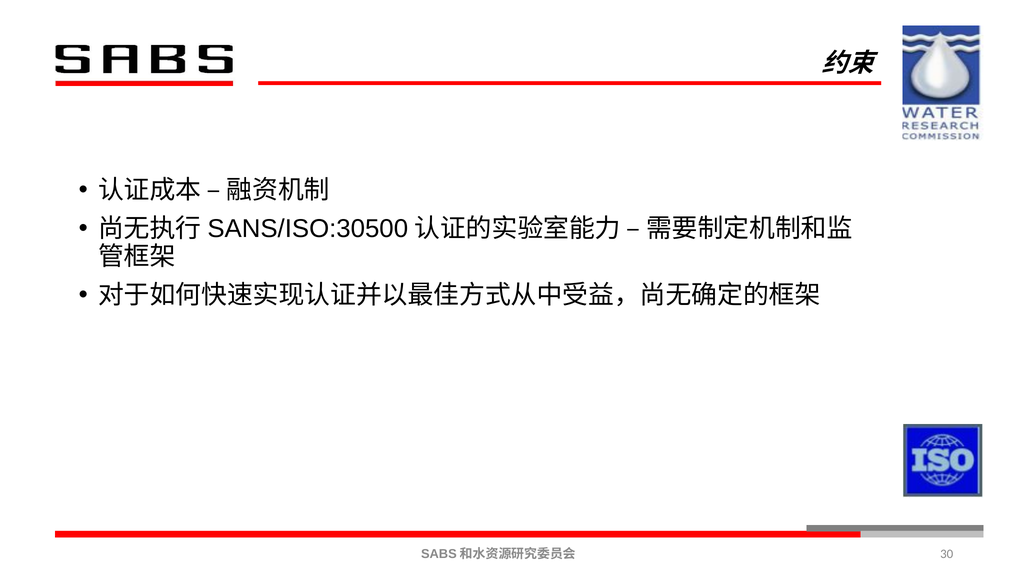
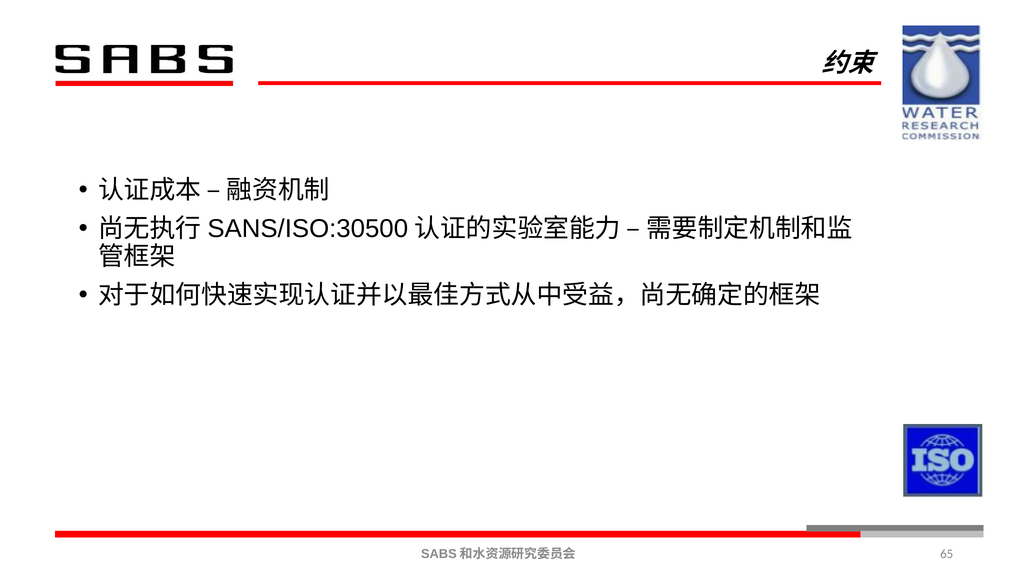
30: 30 -> 65
